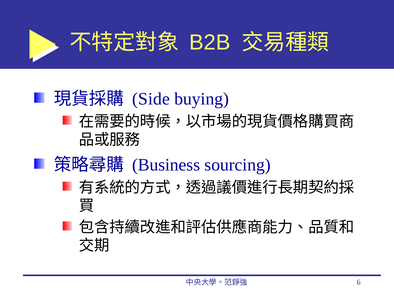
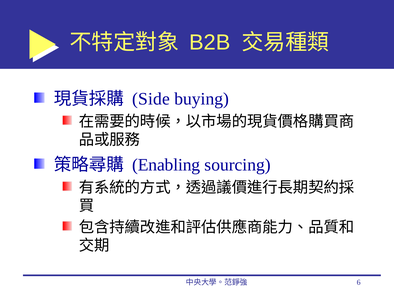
Business: Business -> Enabling
